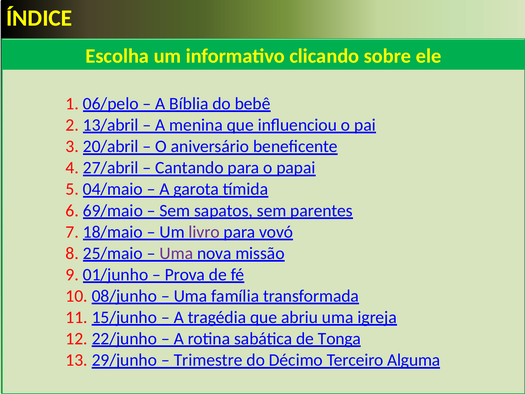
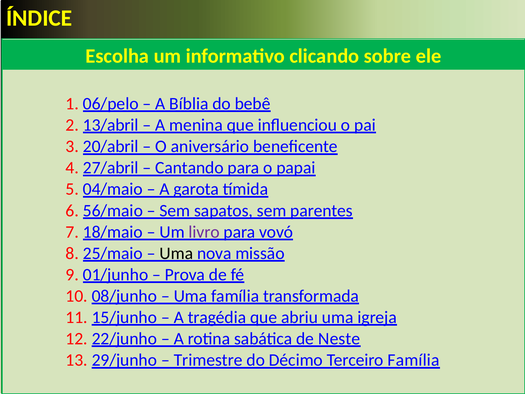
69/maio: 69/maio -> 56/maio
Uma at (176, 253) colour: purple -> black
Tonga: Tonga -> Neste
Terceiro Alguma: Alguma -> Família
